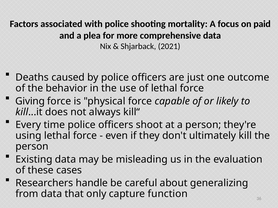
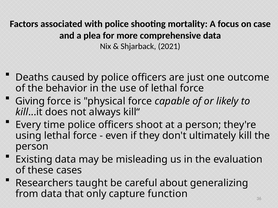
paid: paid -> case
handle: handle -> taught
